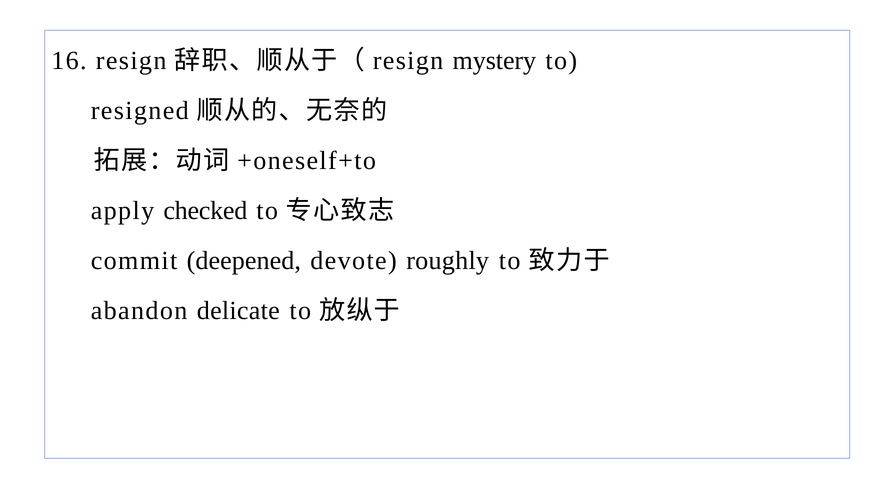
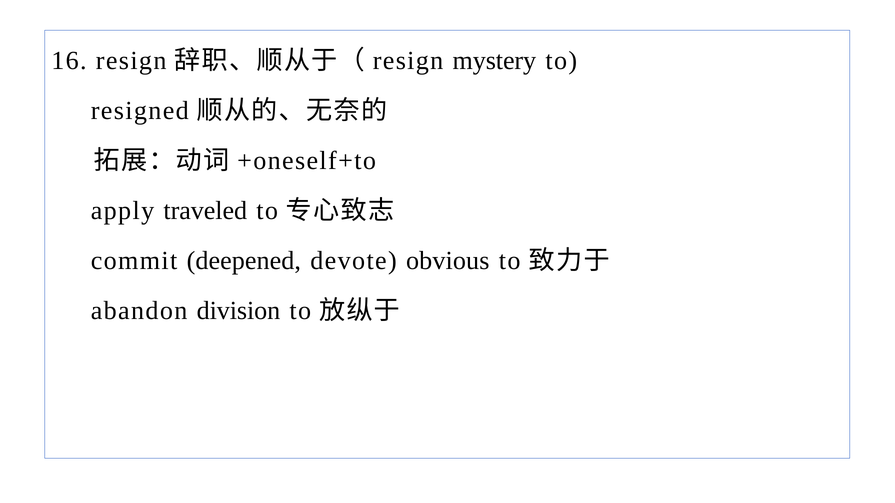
checked: checked -> traveled
roughly: roughly -> obvious
delicate: delicate -> division
